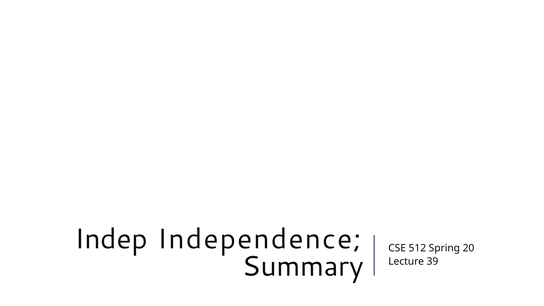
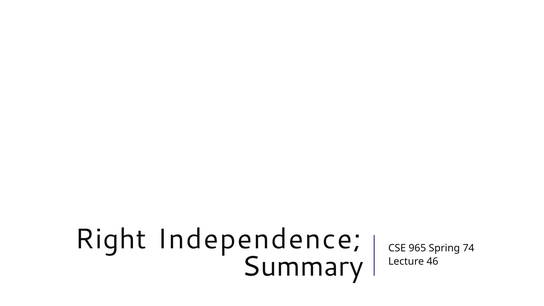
Indep: Indep -> Right
512: 512 -> 965
20: 20 -> 74
39: 39 -> 46
